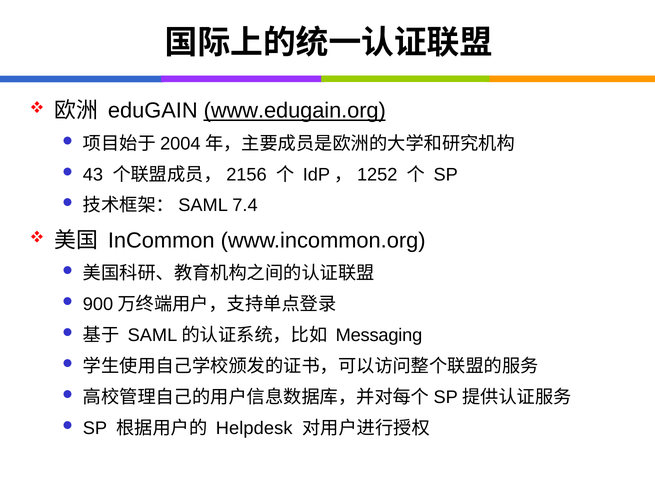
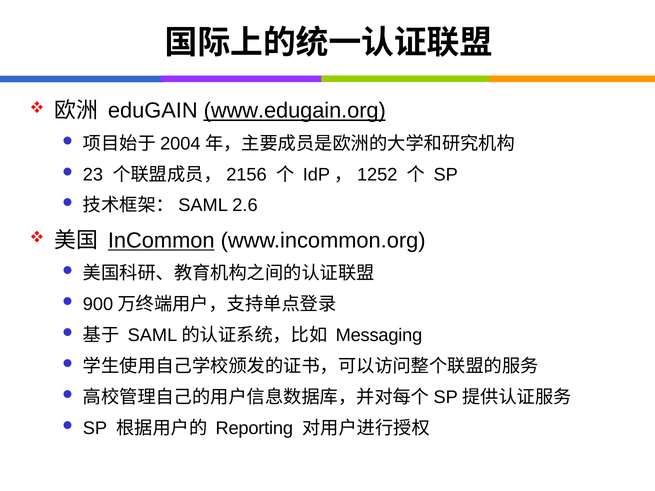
43: 43 -> 23
7.4: 7.4 -> 2.6
InCommon underline: none -> present
Helpdesk: Helpdesk -> Reporting
